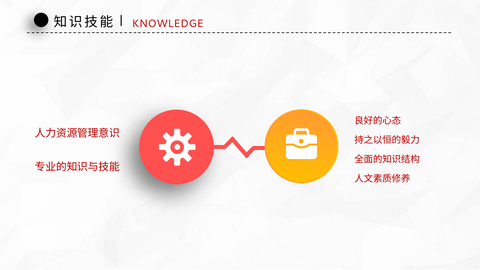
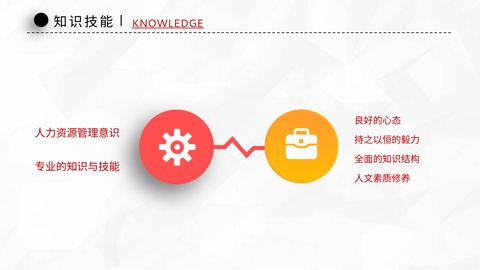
KNOWLEDGE underline: none -> present
